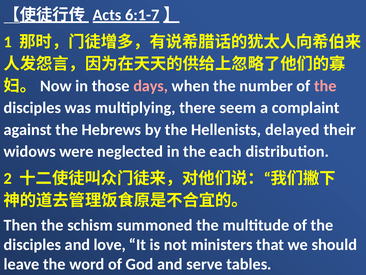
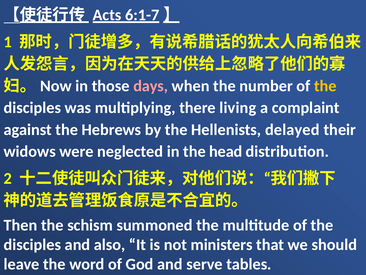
the at (325, 86) colour: pink -> yellow
seem: seem -> living
each: each -> head
love: love -> also
